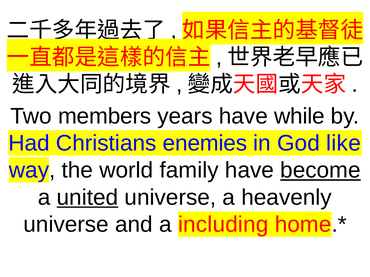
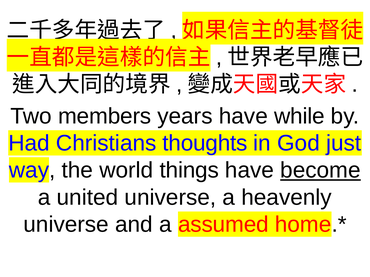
enemies: enemies -> thoughts
like: like -> just
family: family -> things
united underline: present -> none
including: including -> assumed
